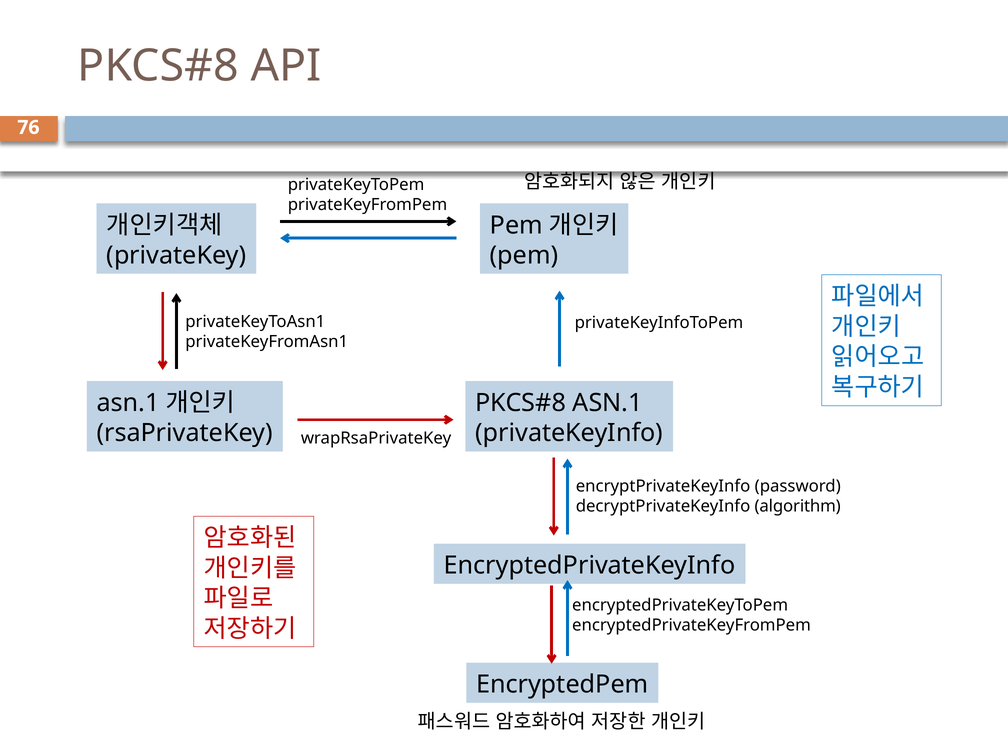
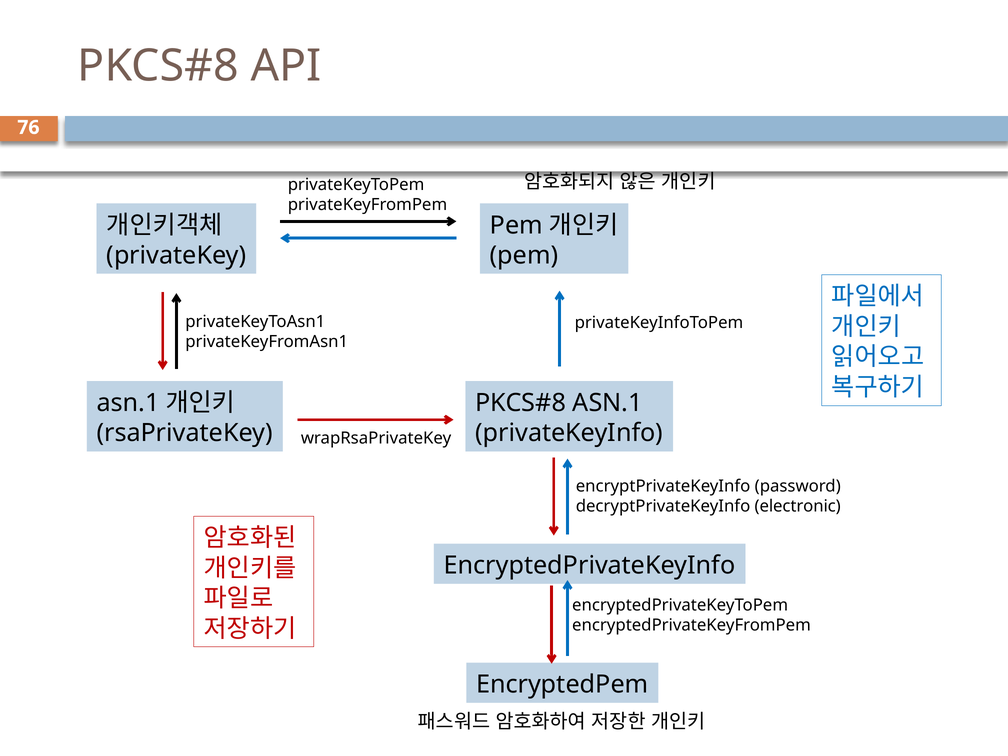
algorithm: algorithm -> electronic
